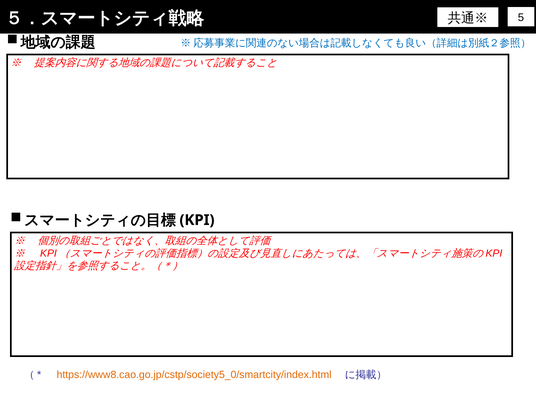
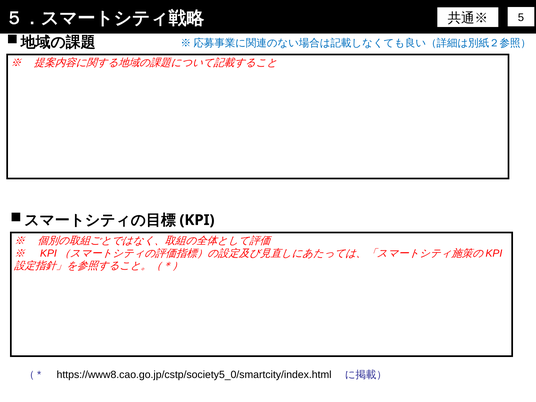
https://www8.cao.go.jp/cstp/society5_0/smartcity/index.html colour: orange -> black
